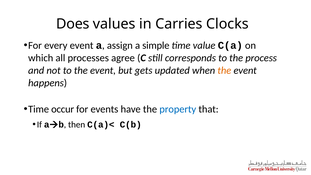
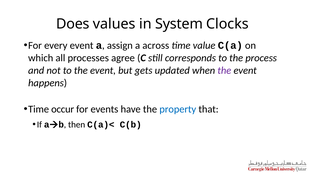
Carries: Carries -> System
simple: simple -> across
the at (224, 70) colour: orange -> purple
